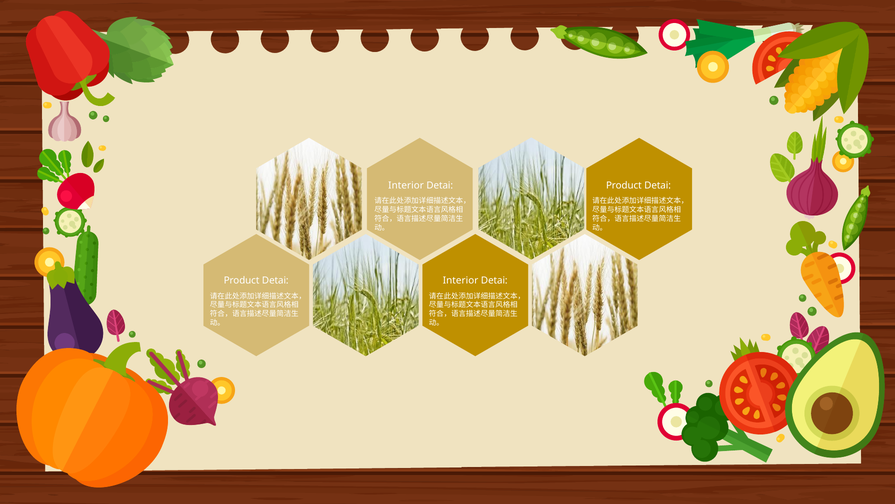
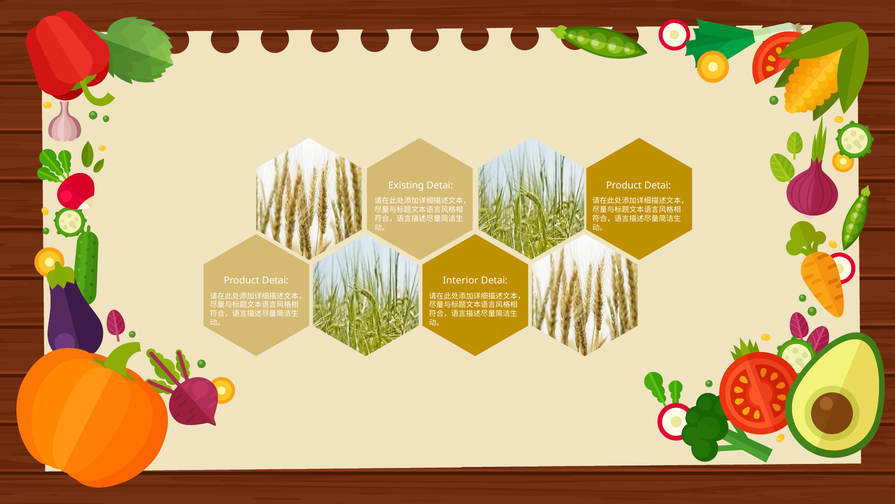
Interior at (406, 185): Interior -> Existing
